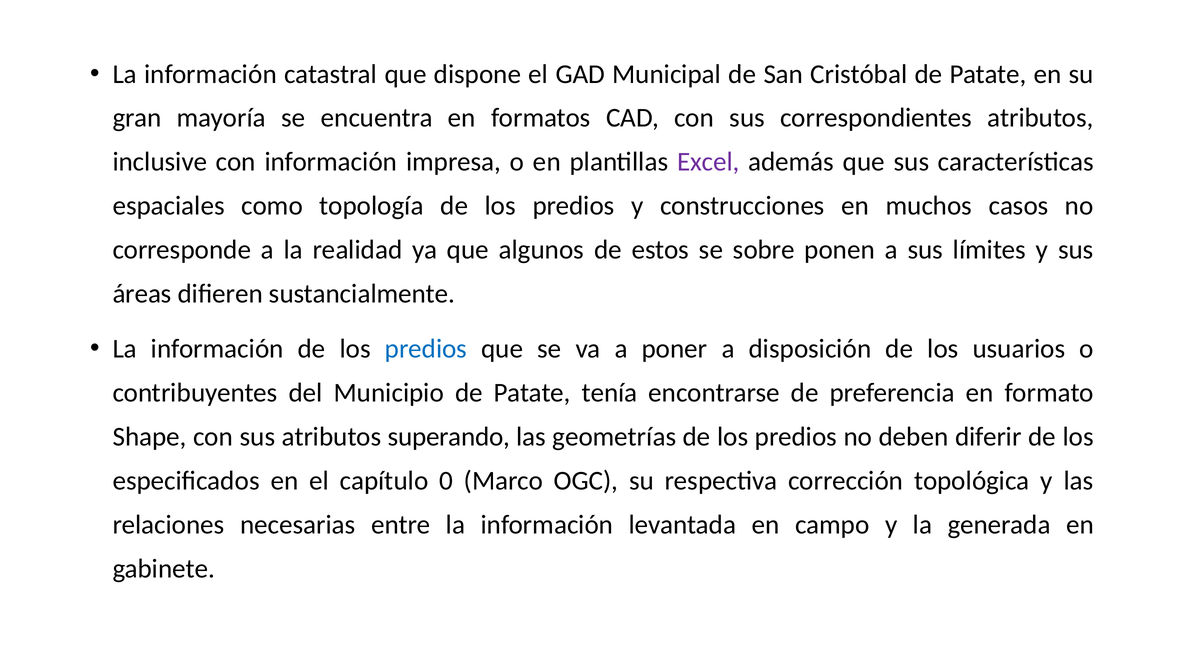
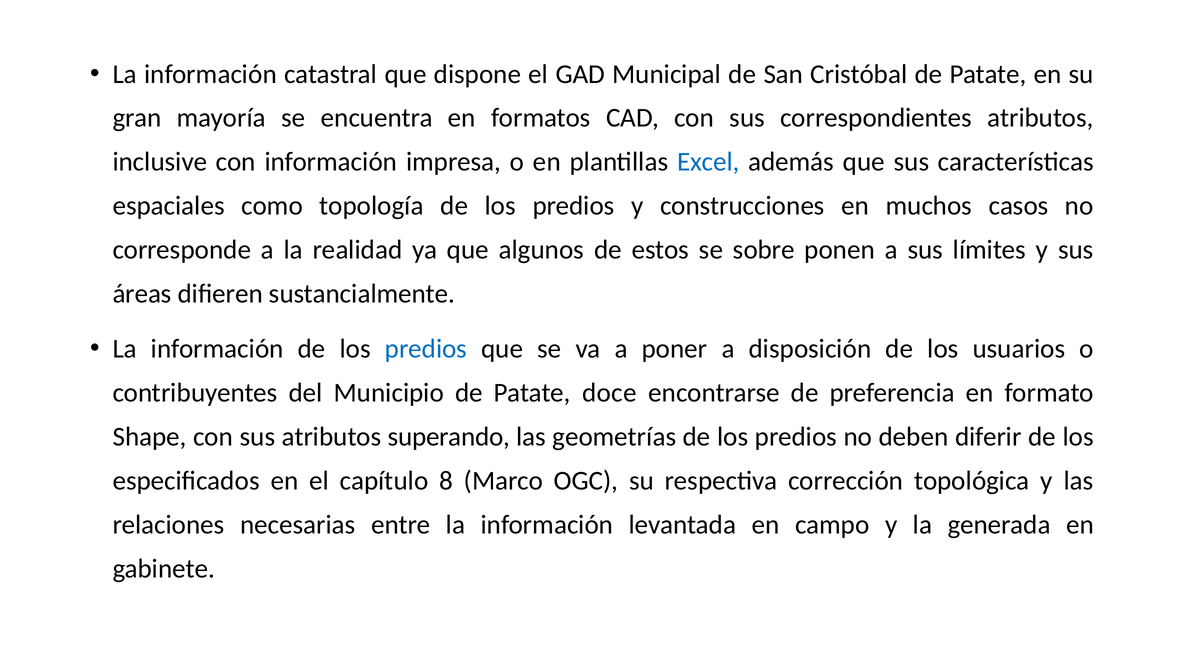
Excel colour: purple -> blue
tenía: tenía -> doce
0: 0 -> 8
